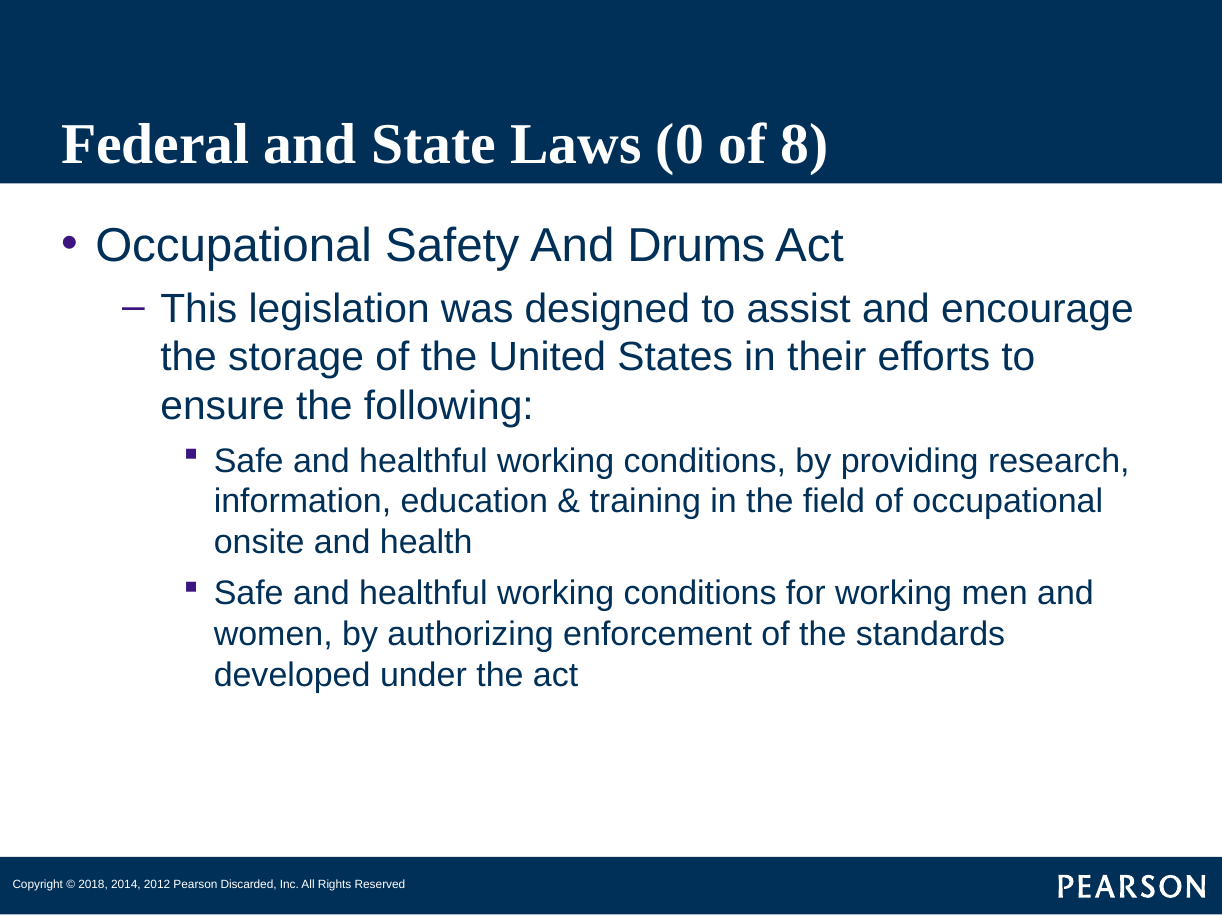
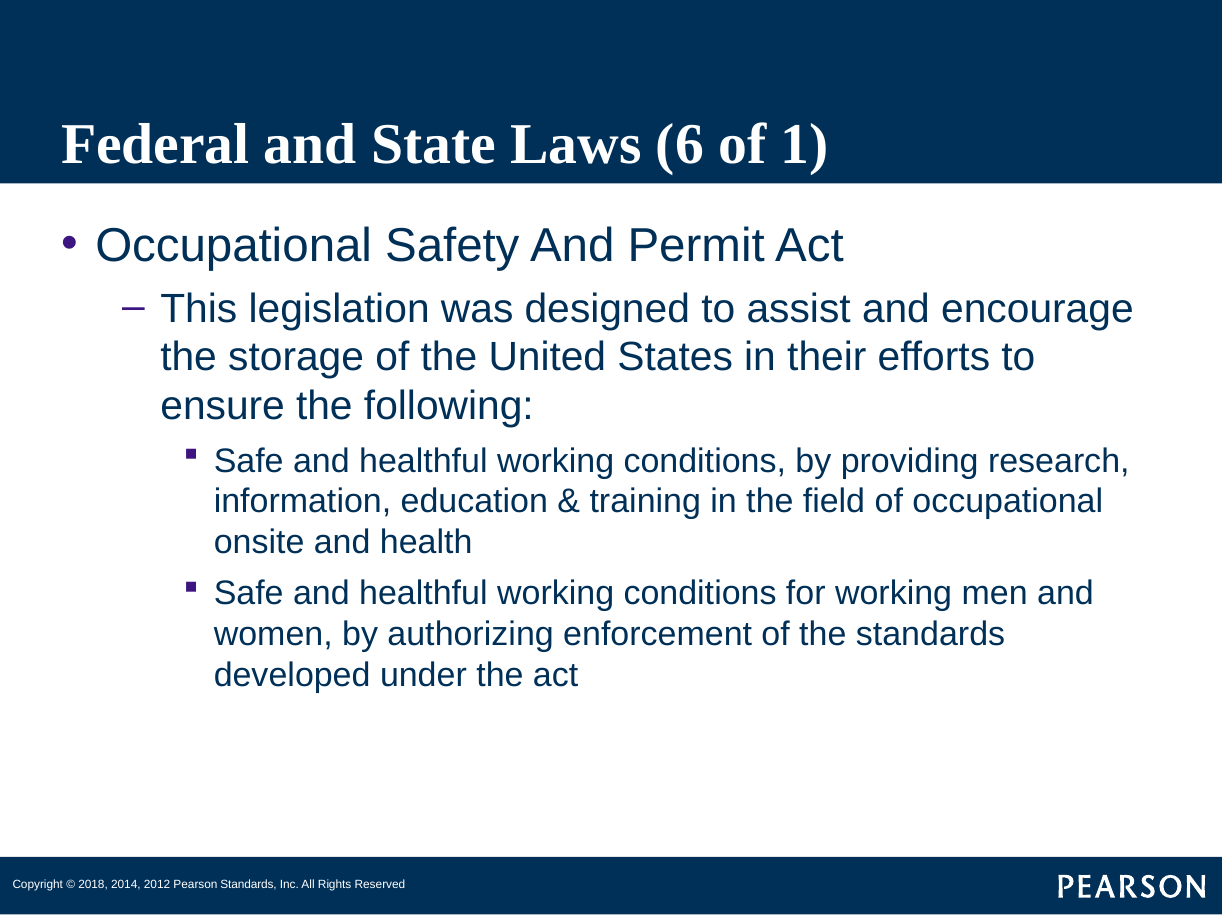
0: 0 -> 6
8: 8 -> 1
Drums: Drums -> Permit
Discarded at (249, 884): Discarded -> Standards
